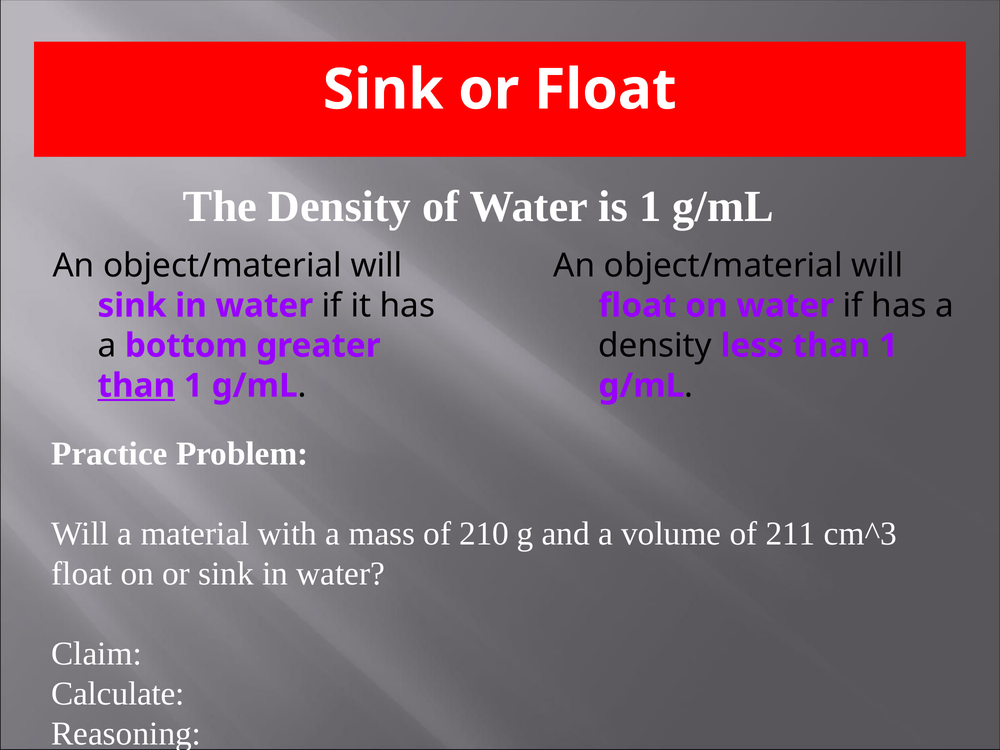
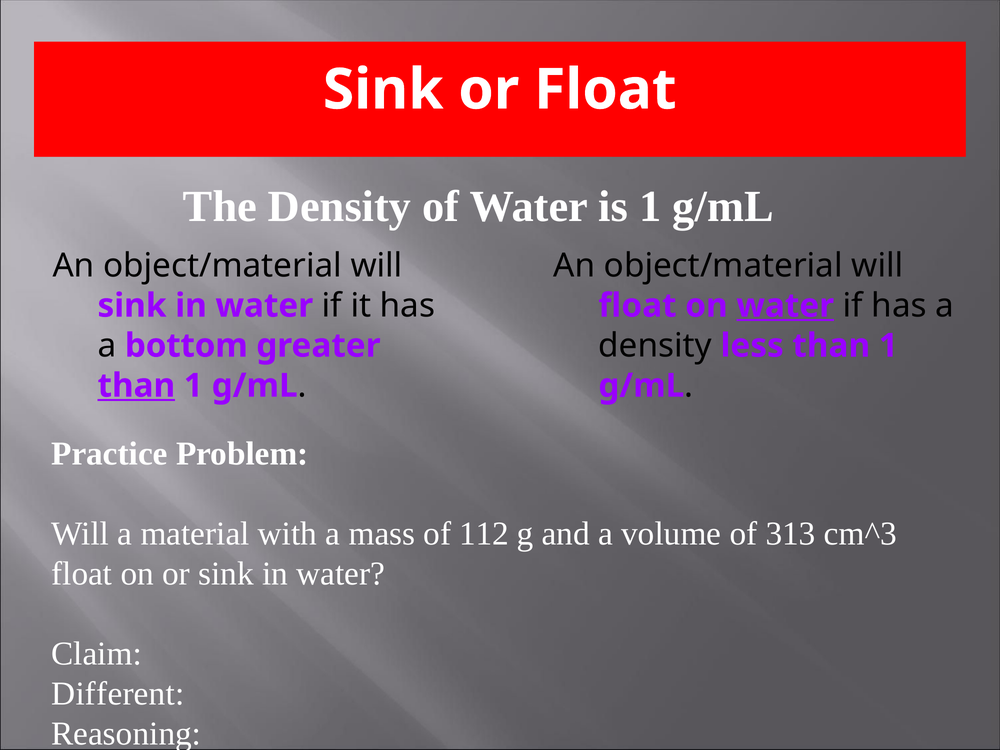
water at (785, 306) underline: none -> present
210: 210 -> 112
211: 211 -> 313
Calculate: Calculate -> Different
